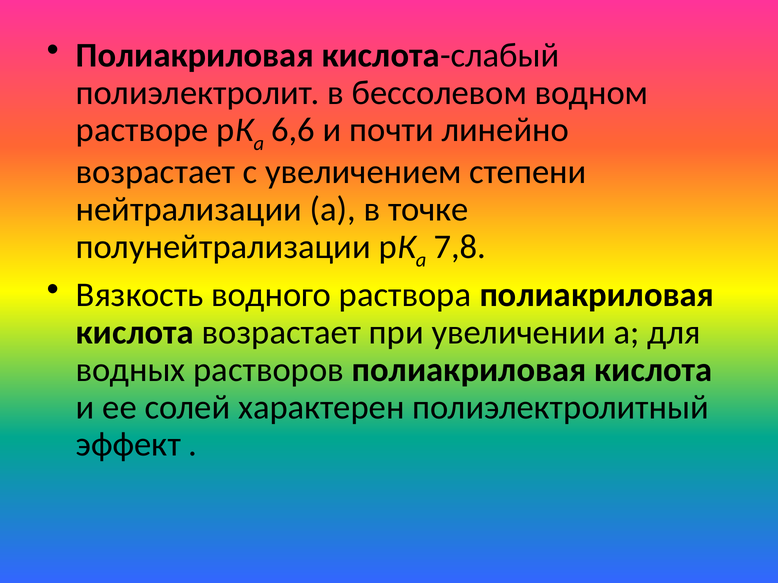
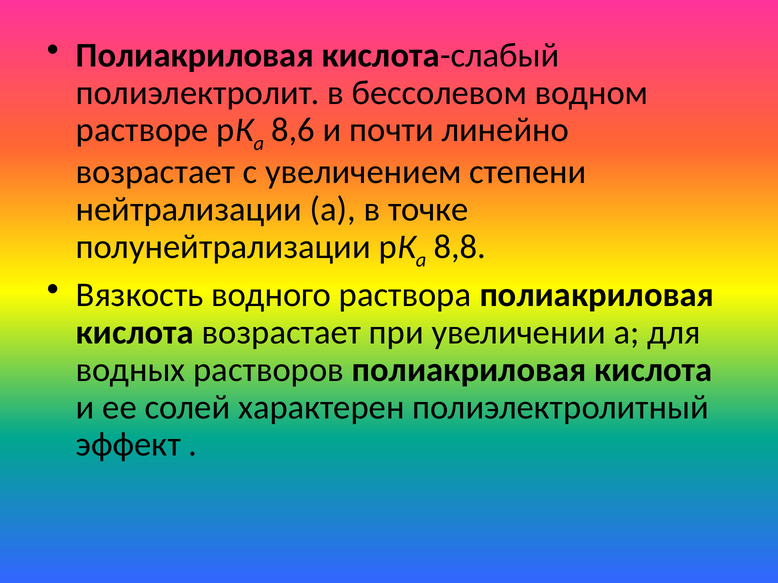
6,6: 6,6 -> 8,6
7,8: 7,8 -> 8,8
